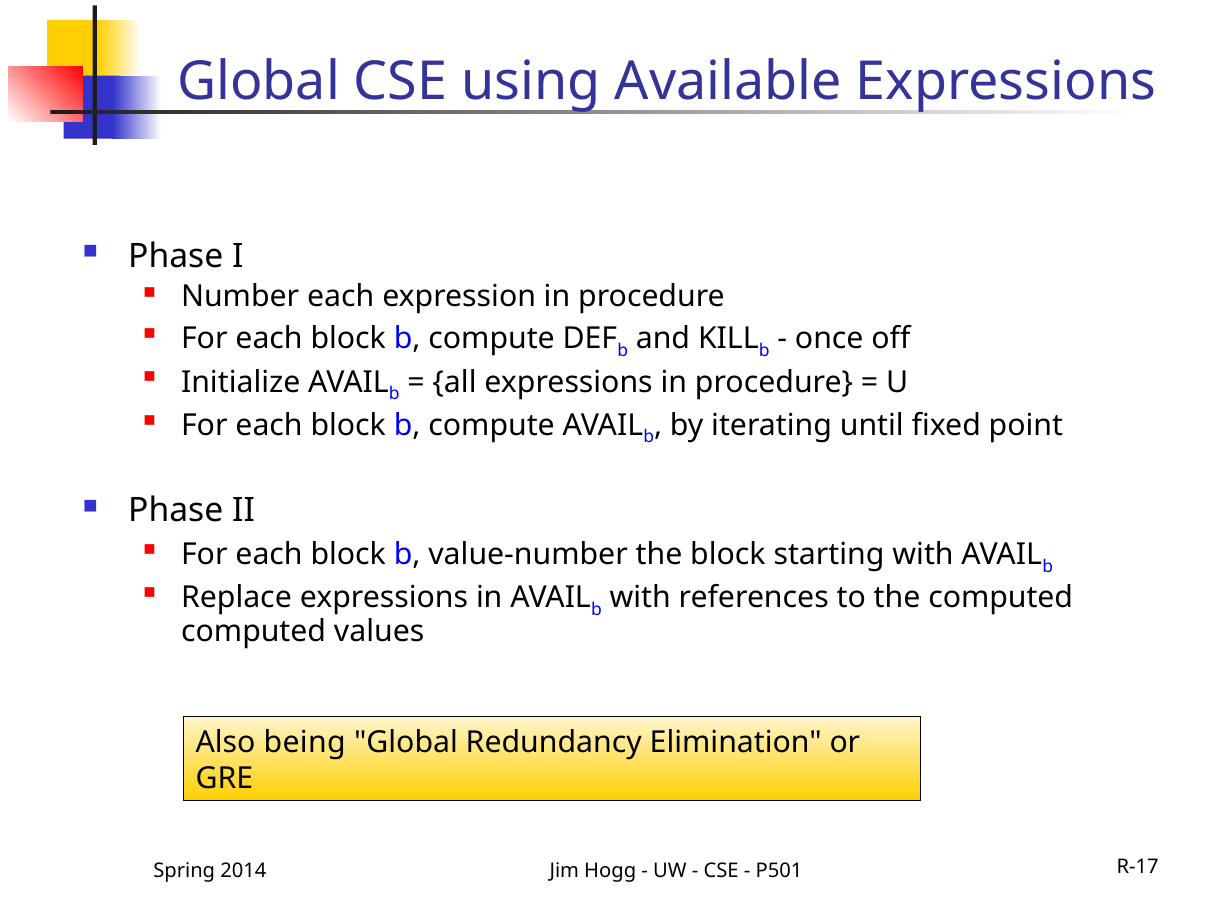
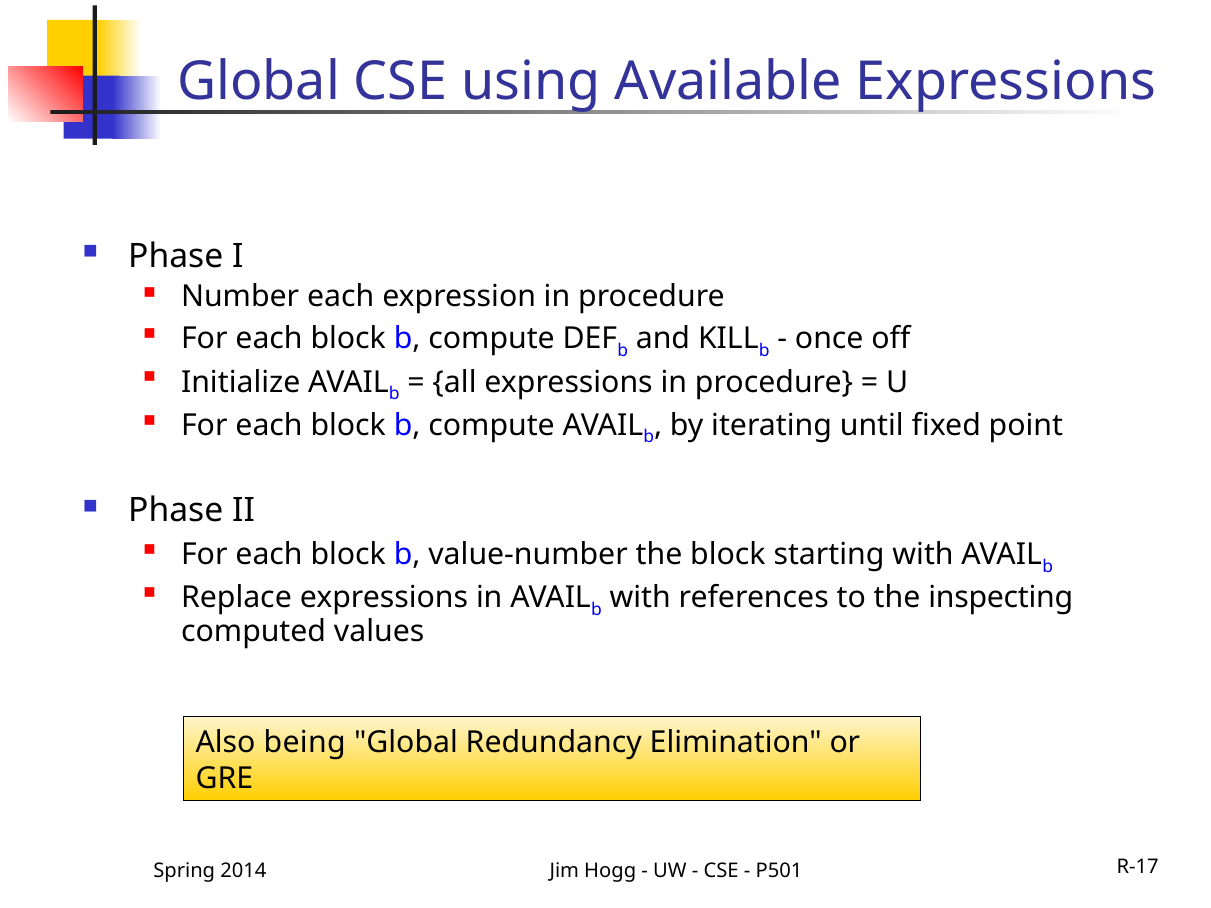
the computed: computed -> inspecting
